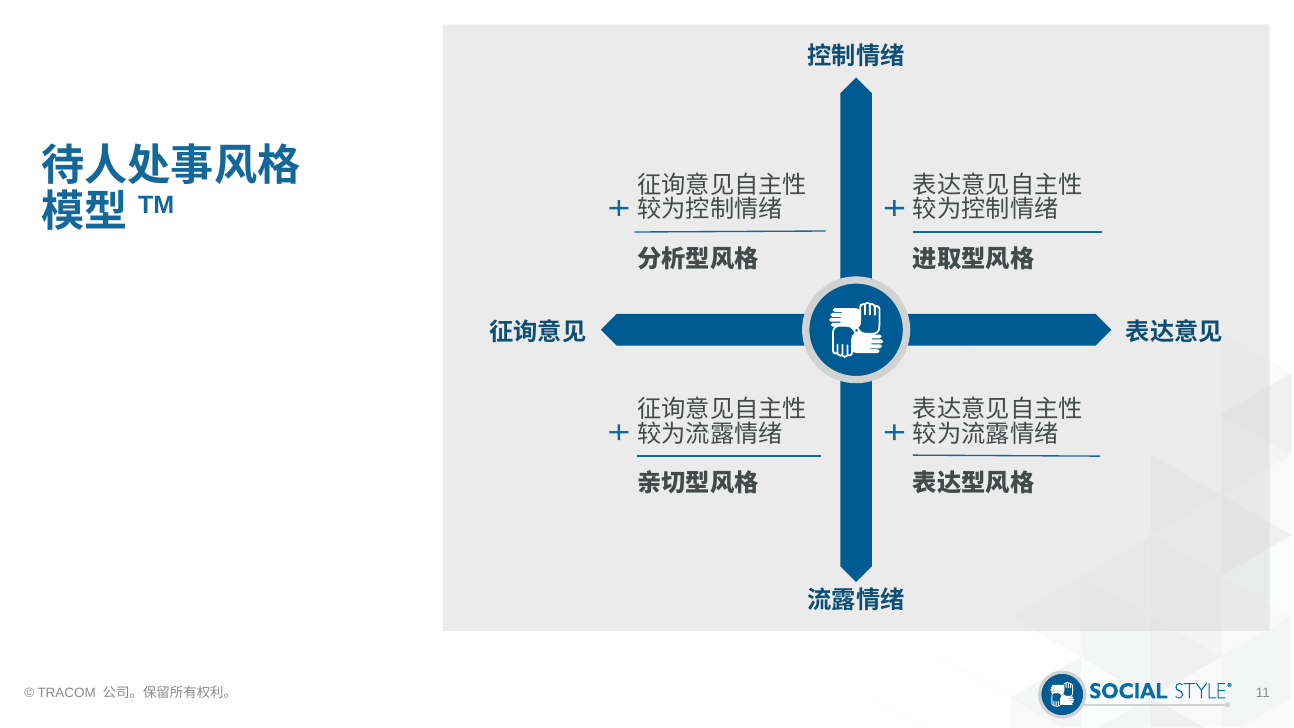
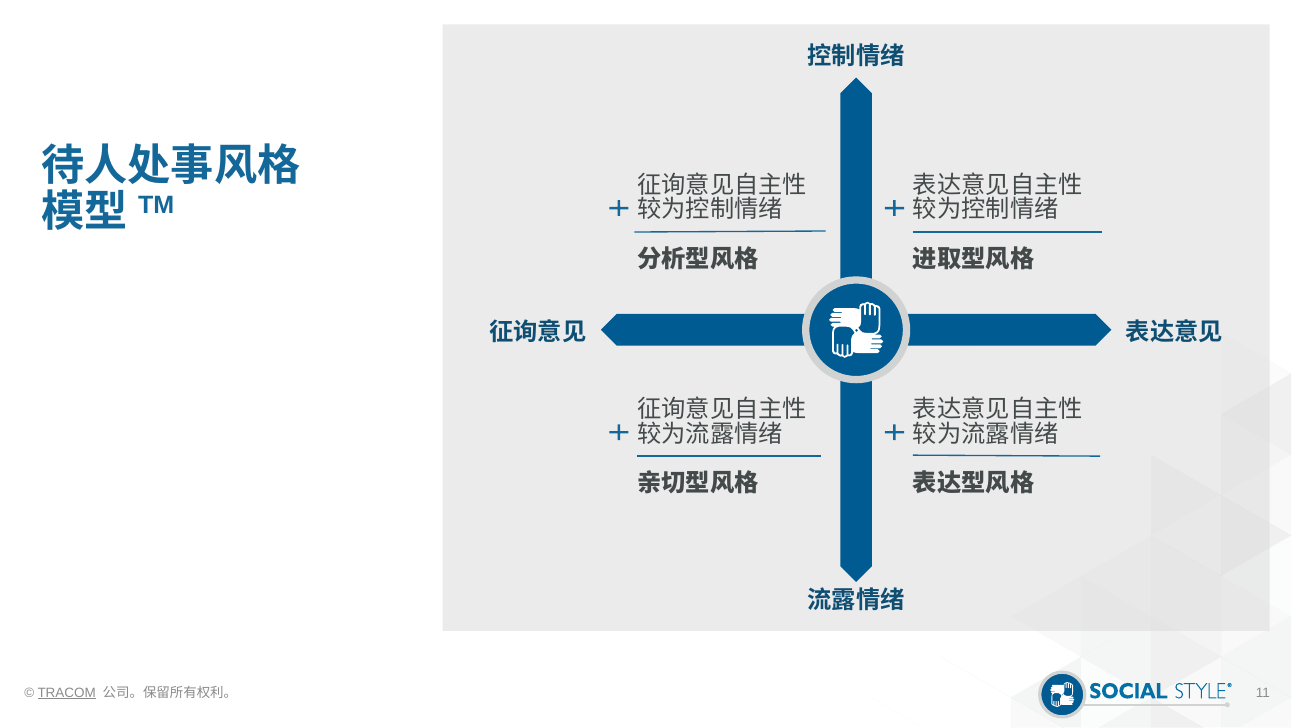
TRACOM underline: none -> present
